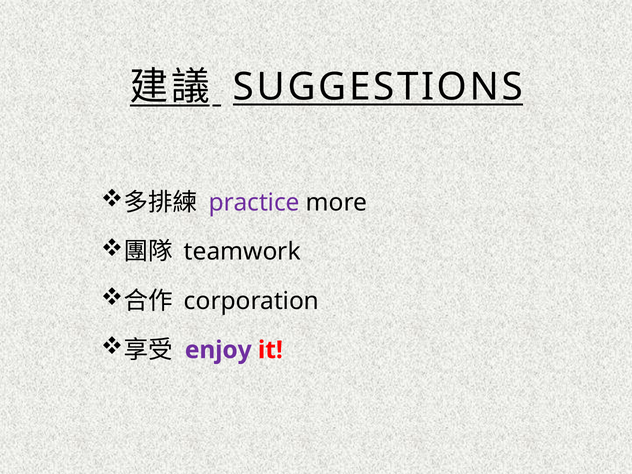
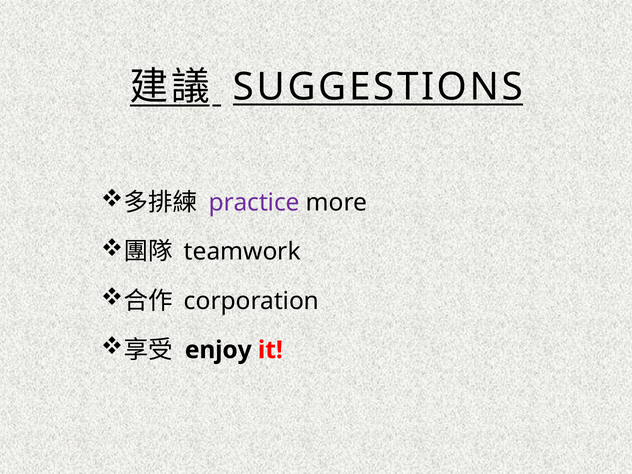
enjoy colour: purple -> black
